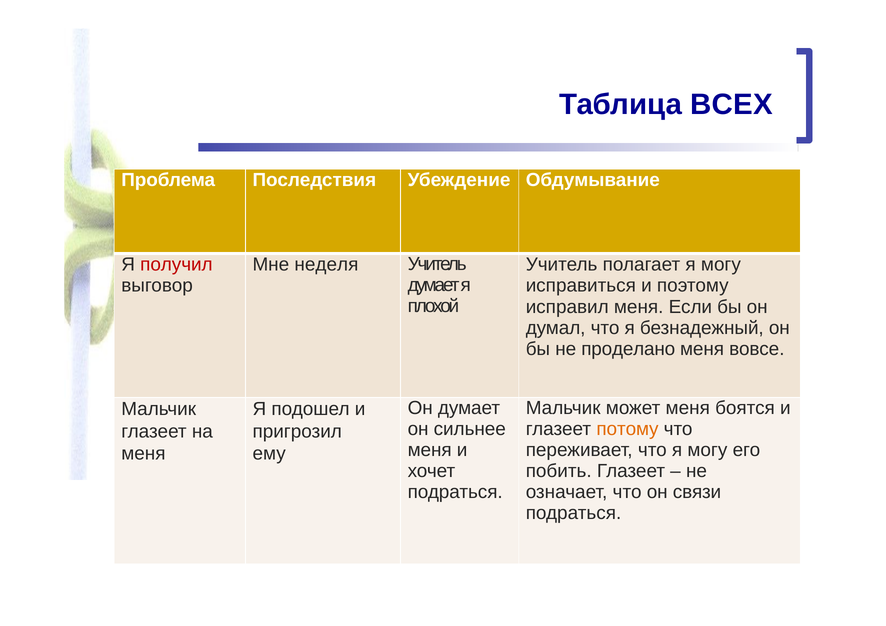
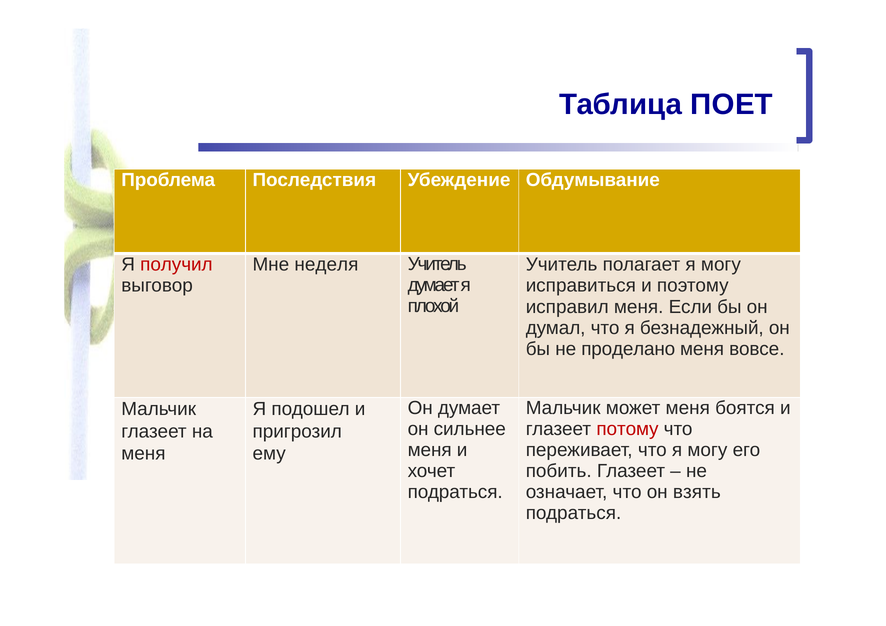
ВСЕХ: ВСЕХ -> ПОЕТ
потому colour: orange -> red
связи: связи -> взять
